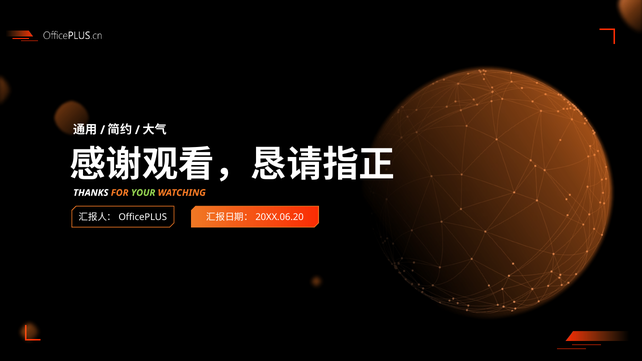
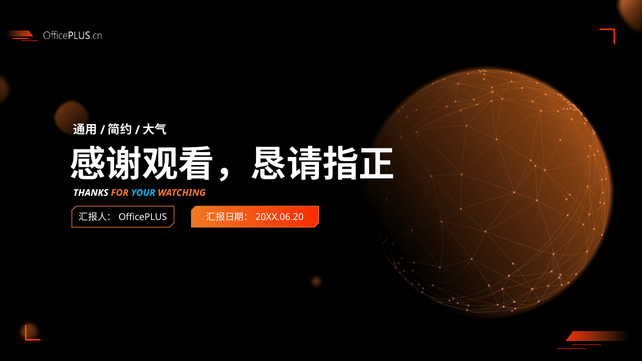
YOUR colour: light green -> light blue
